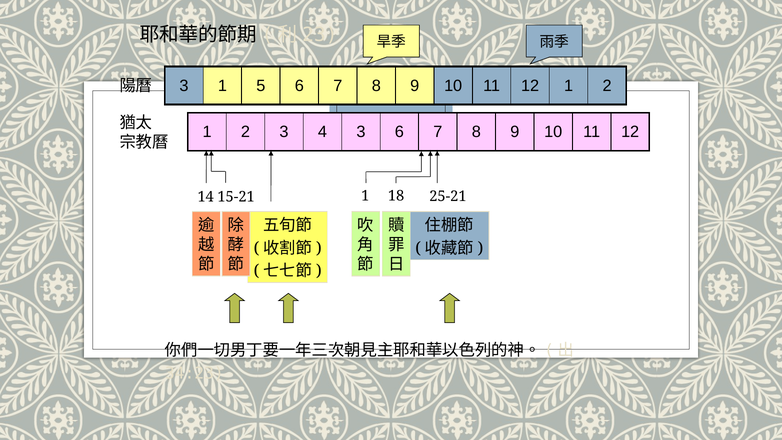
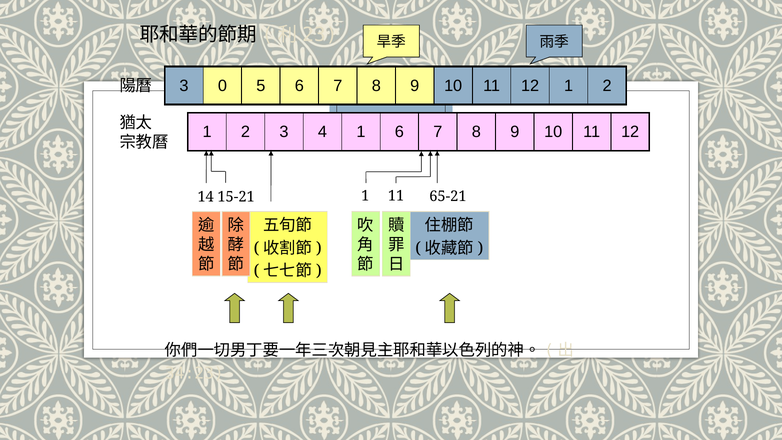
3 1: 1 -> 0
4 3: 3 -> 1
15-21 18: 18 -> 11
25-21: 25-21 -> 65-21
